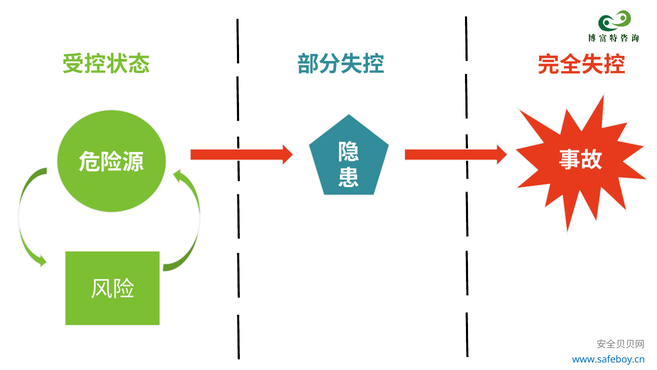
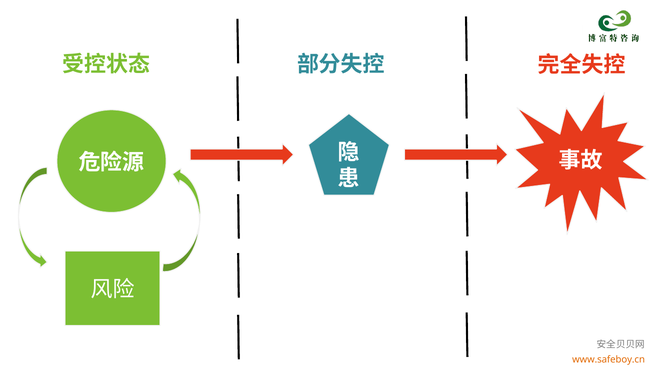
www.safeboy.cn colour: blue -> orange
